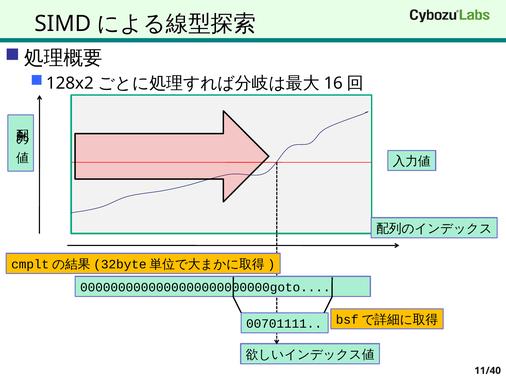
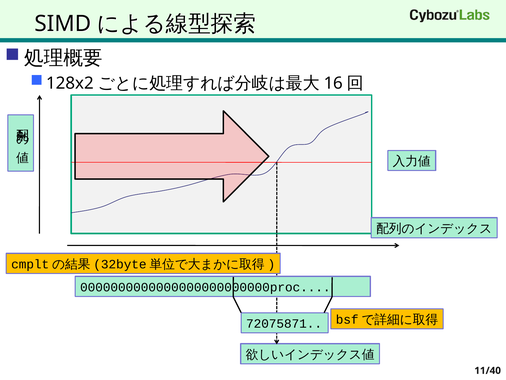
0000000000000000000000000goto: 0000000000000000000000000goto -> 0000000000000000000000000proc
00701111: 00701111 -> 72075871
